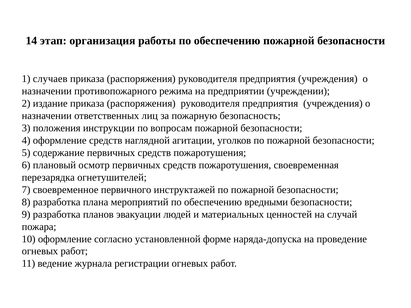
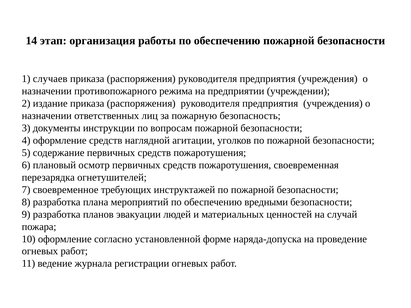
положения: положения -> документы
первичного: первичного -> требующих
